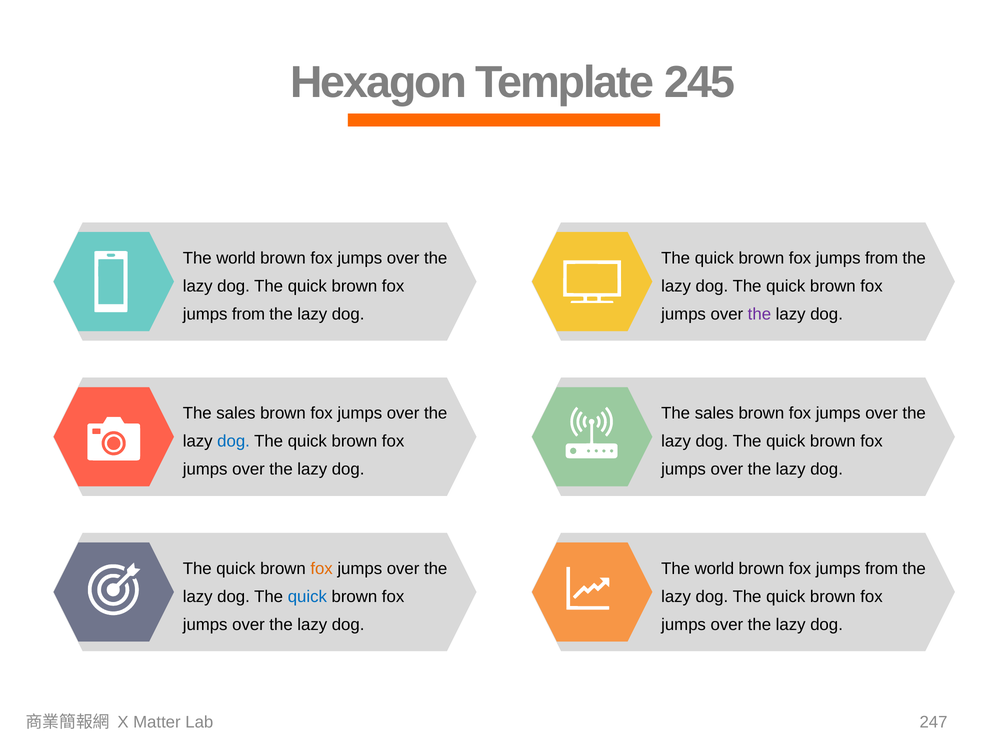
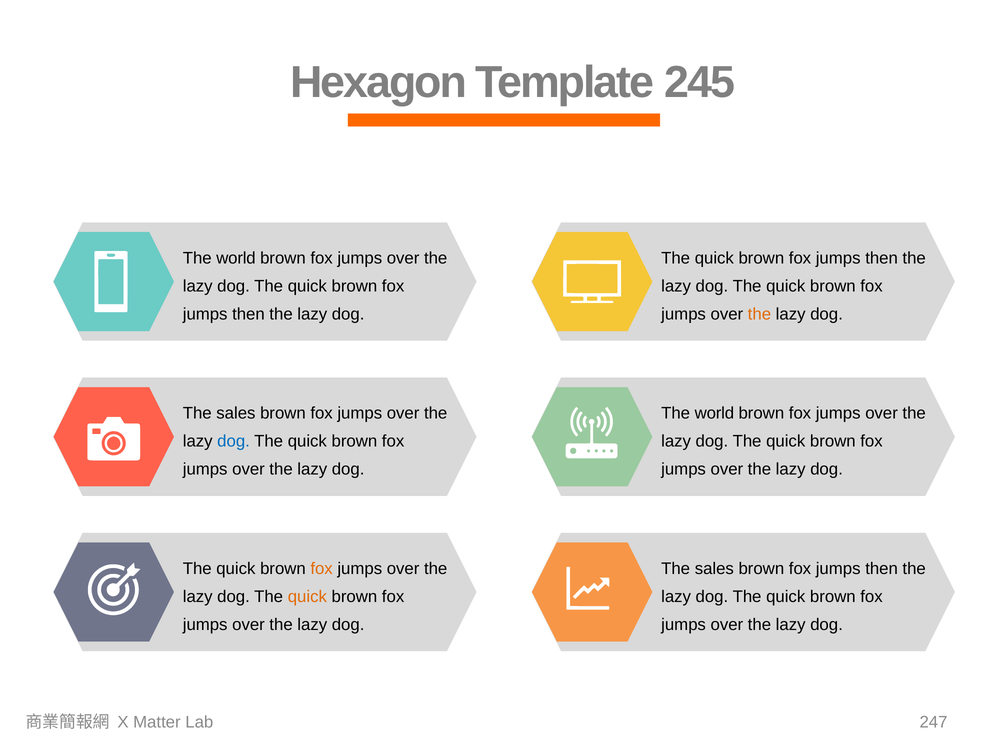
from at (882, 258): from -> then
from at (249, 314): from -> then
the at (759, 314) colour: purple -> orange
sales at (714, 413): sales -> world
world at (714, 569): world -> sales
from at (882, 569): from -> then
quick at (307, 597) colour: blue -> orange
